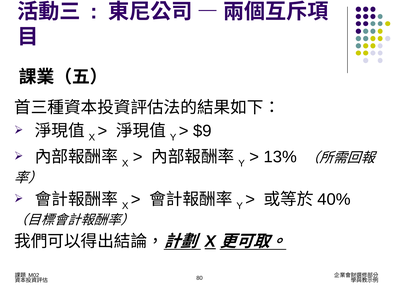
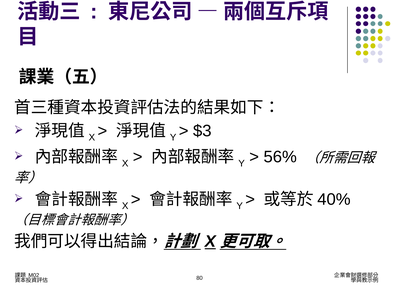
$9: $9 -> $3
13%: 13% -> 56%
